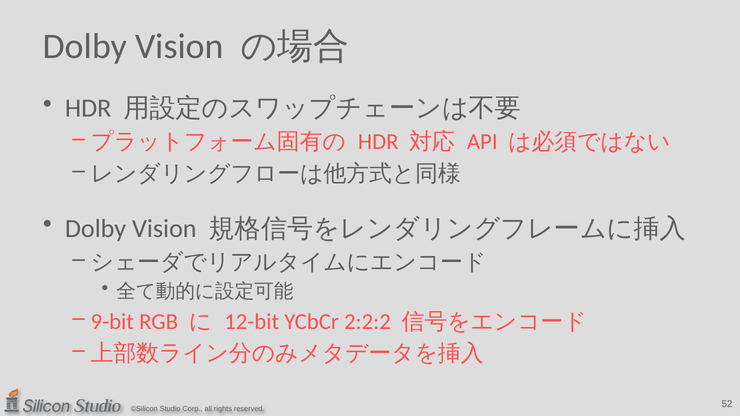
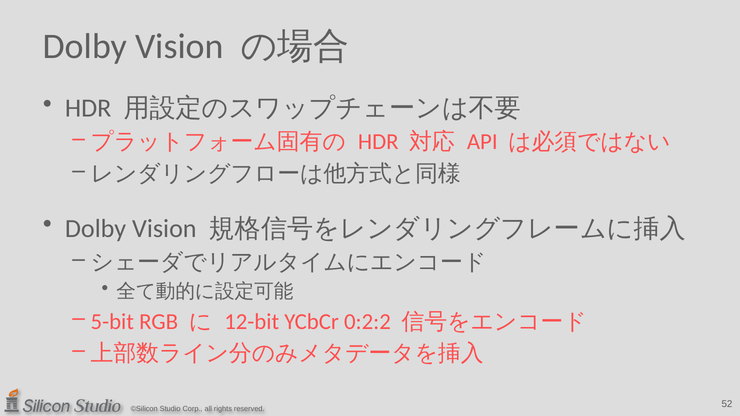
9-bit: 9-bit -> 5-bit
2:2:2: 2:2:2 -> 0:2:2
